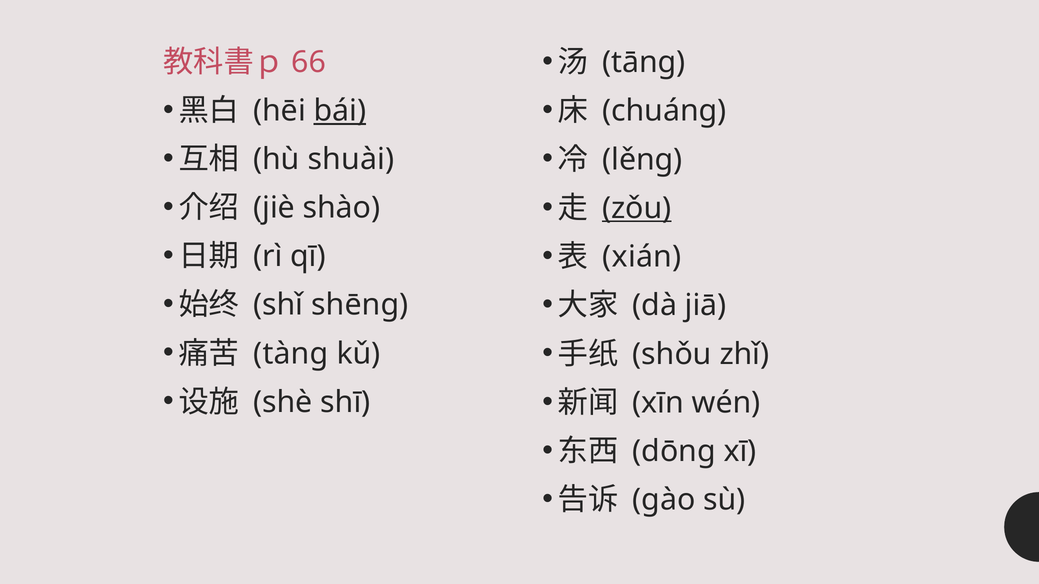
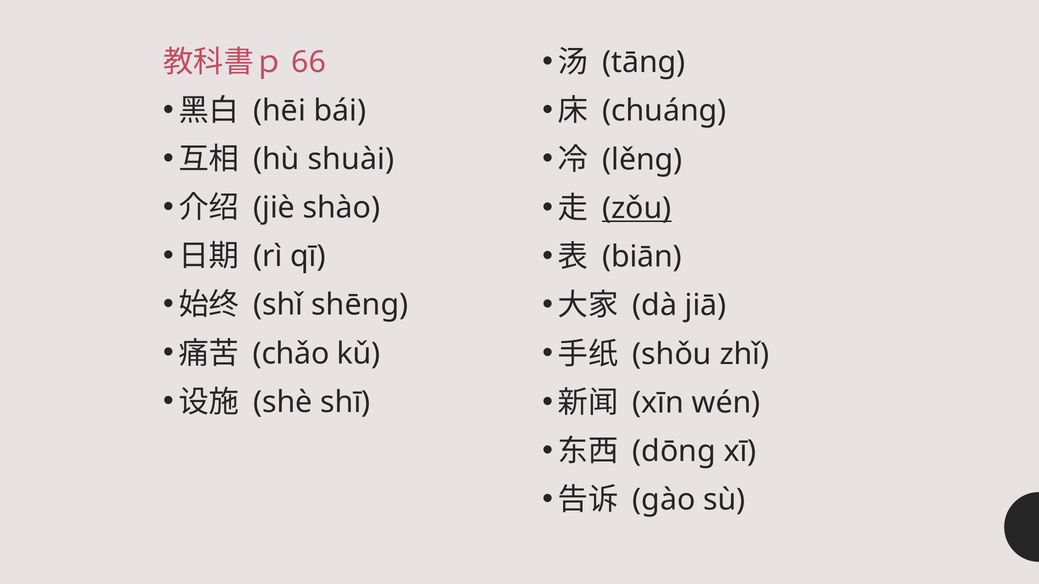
bái underline: present -> none
xián: xián -> biān
tàng: tàng -> chǎo
